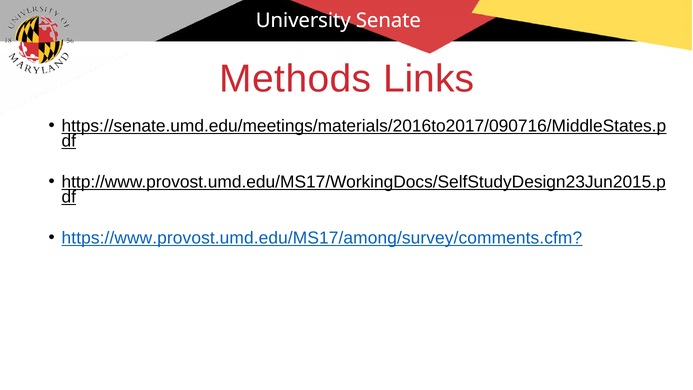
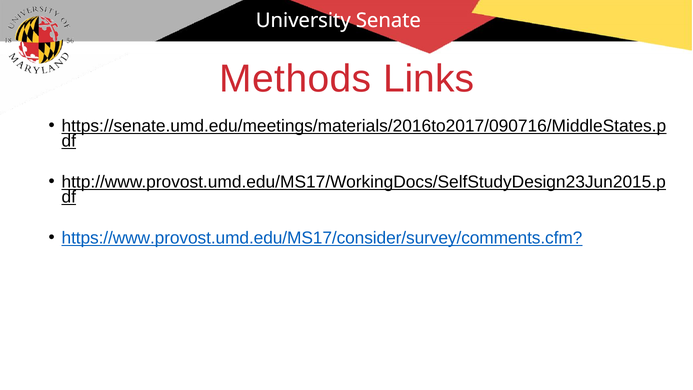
https://www.provost.umd.edu/MS17/among/survey/comments.cfm: https://www.provost.umd.edu/MS17/among/survey/comments.cfm -> https://www.provost.umd.edu/MS17/consider/survey/comments.cfm
